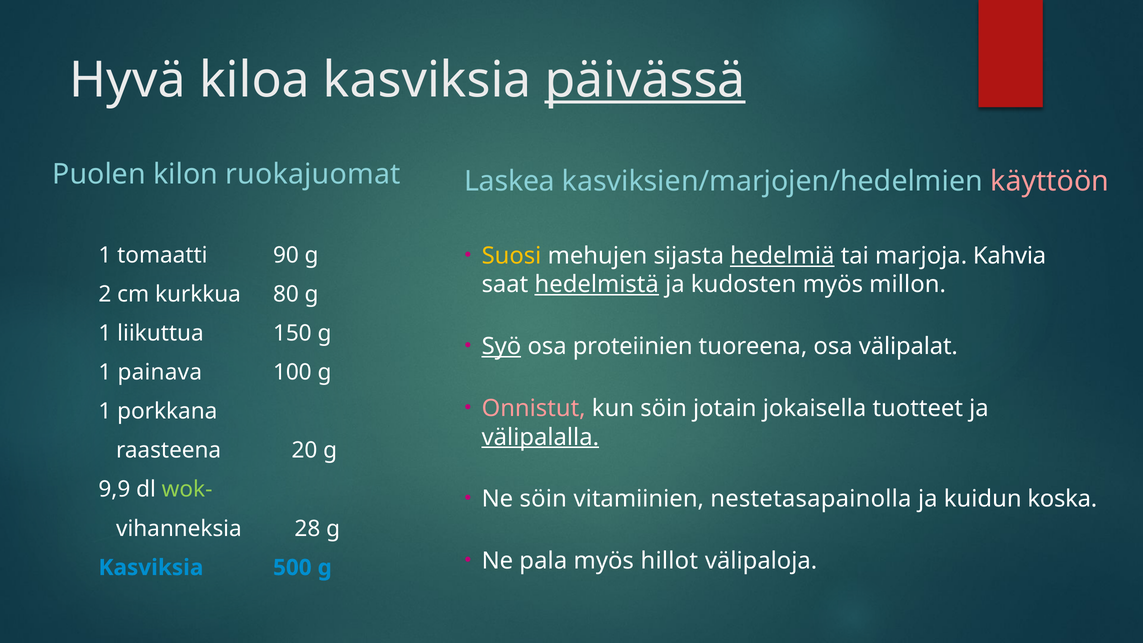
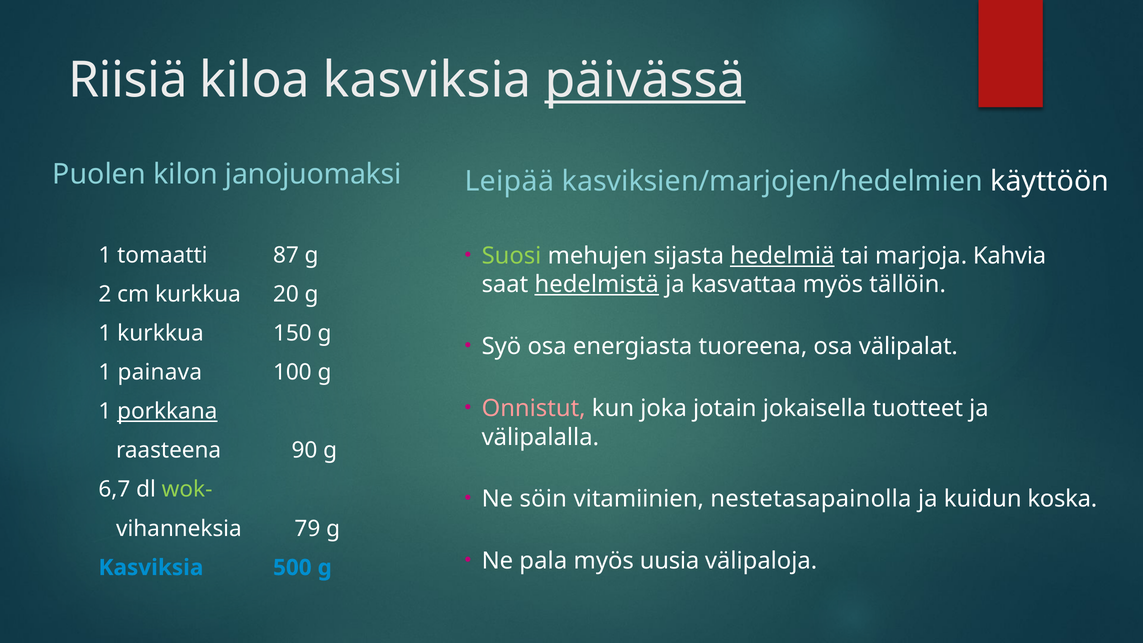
Hyvä: Hyvä -> Riisiä
ruokajuomat: ruokajuomat -> janojuomaksi
Laskea: Laskea -> Leipää
käyttöön colour: pink -> white
Suosi colour: yellow -> light green
90: 90 -> 87
kudosten: kudosten -> kasvattaa
millon: millon -> tällöin
80: 80 -> 20
1 liikuttua: liikuttua -> kurkkua
Syö underline: present -> none
proteiinien: proteiinien -> energiasta
kun söin: söin -> joka
porkkana underline: none -> present
välipalalla underline: present -> none
20: 20 -> 90
9,9: 9,9 -> 6,7
28: 28 -> 79
hillot: hillot -> uusia
